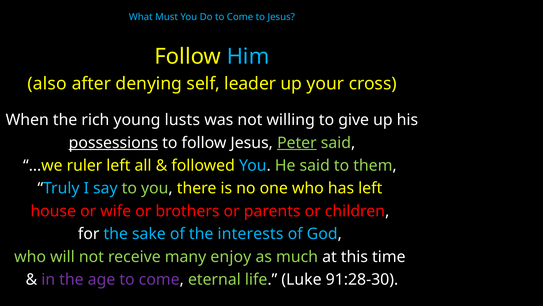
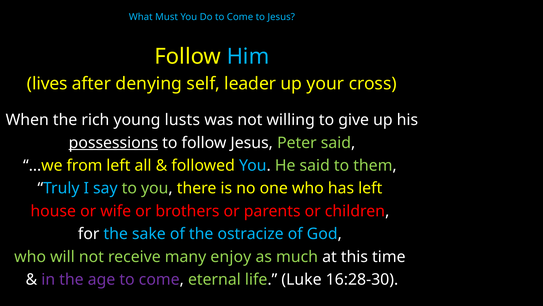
also: also -> lives
Peter underline: present -> none
ruler: ruler -> from
interests: interests -> ostracize
91:28-30: 91:28-30 -> 16:28-30
